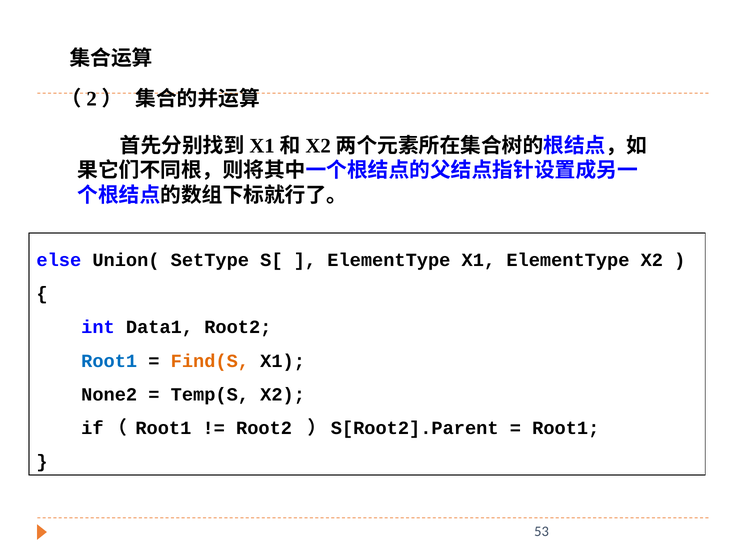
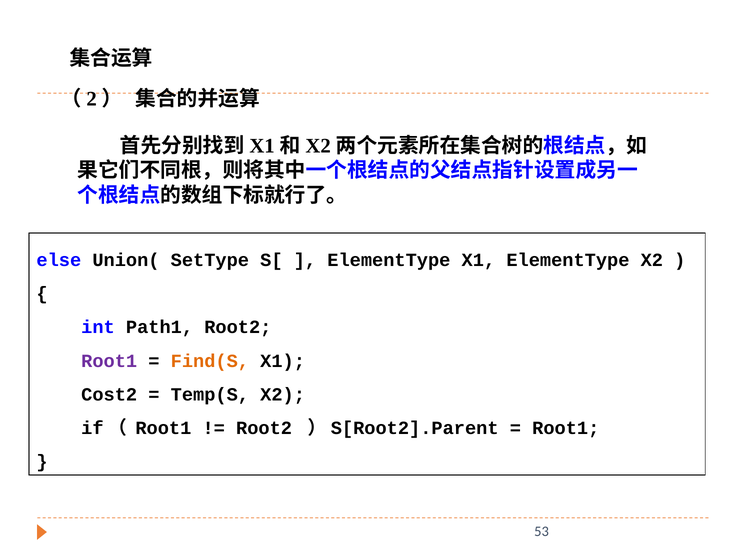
Data1: Data1 -> Path1
Root1 at (109, 361) colour: blue -> purple
None2: None2 -> Cost2
